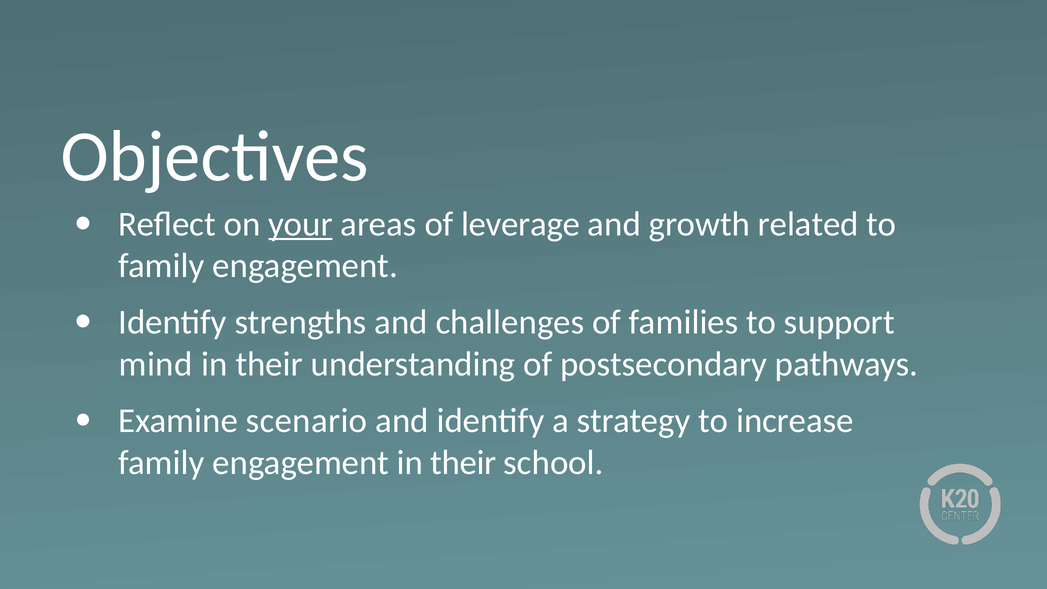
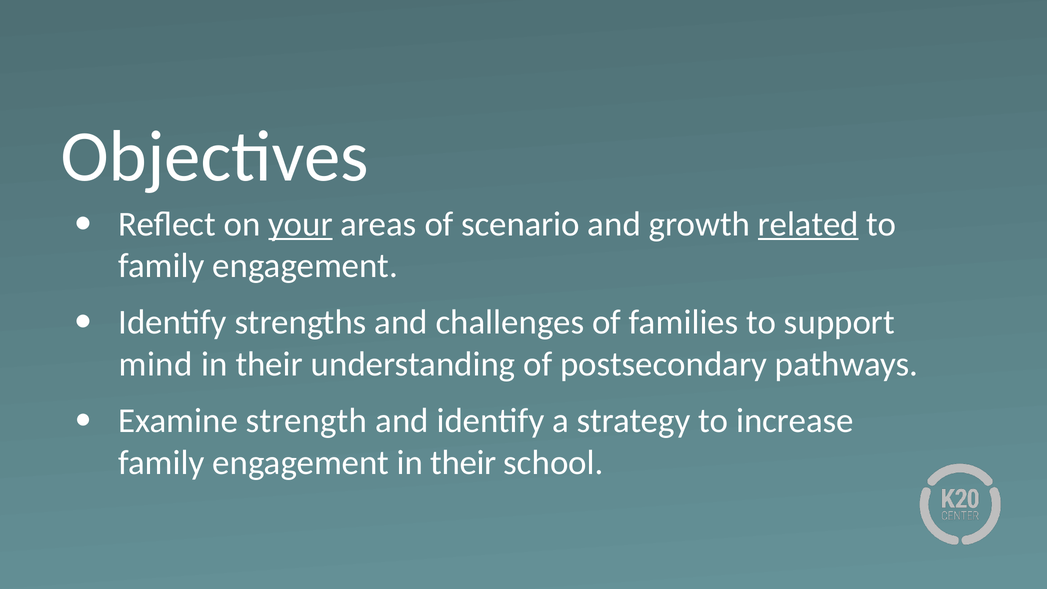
leverage: leverage -> scenario
related underline: none -> present
scenario: scenario -> strength
